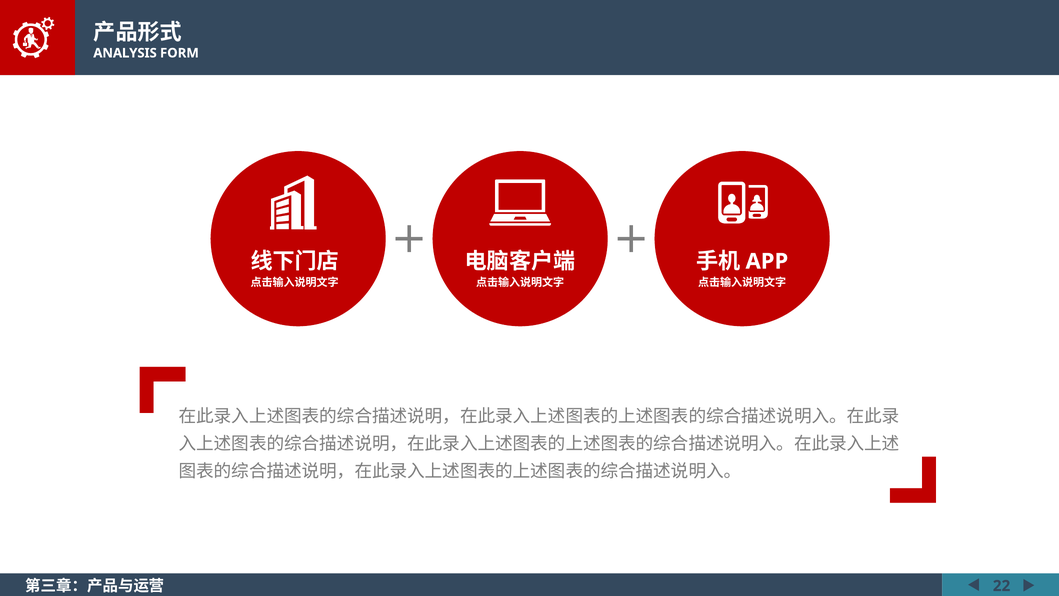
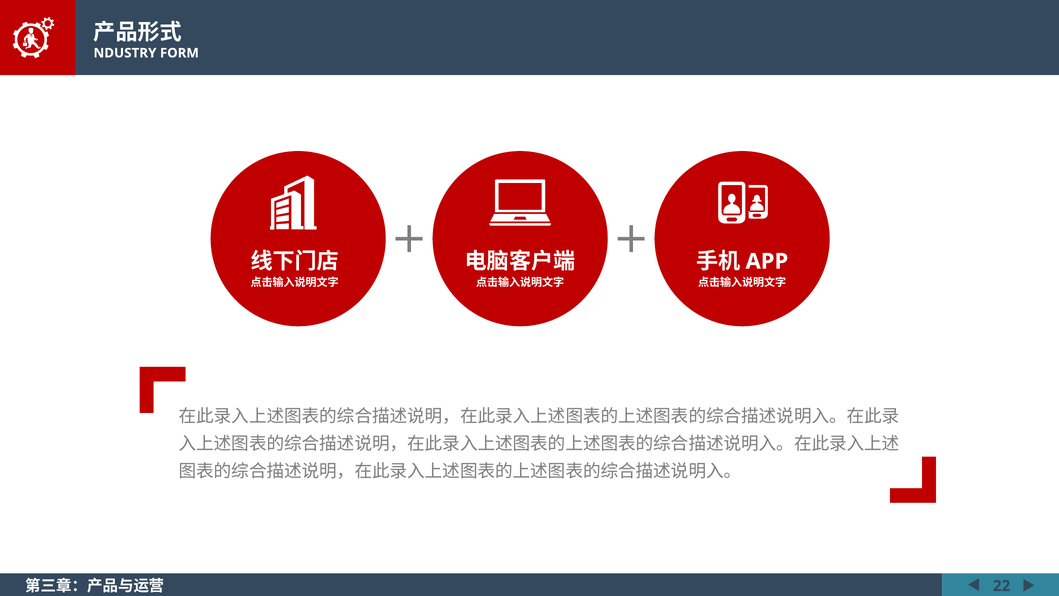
ANALYSIS: ANALYSIS -> NDUSTRY
